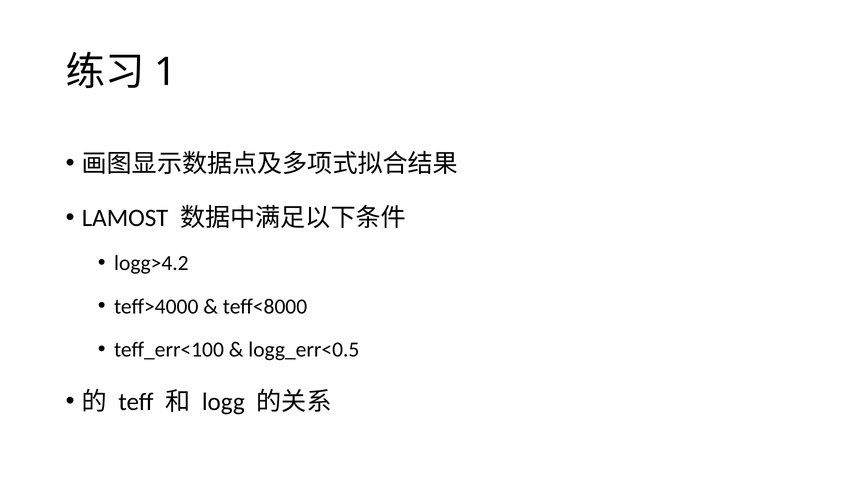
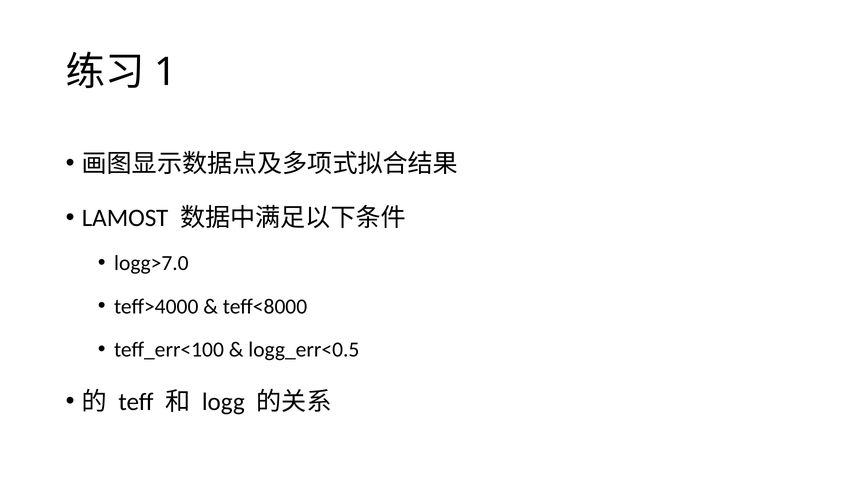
logg>4.2: logg>4.2 -> logg>7.0
